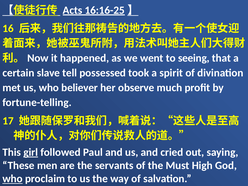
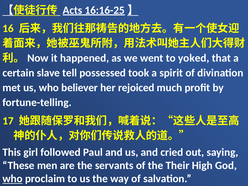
seeing: seeing -> yoked
observe: observe -> rejoiced
girl underline: present -> none
Must: Must -> Their
